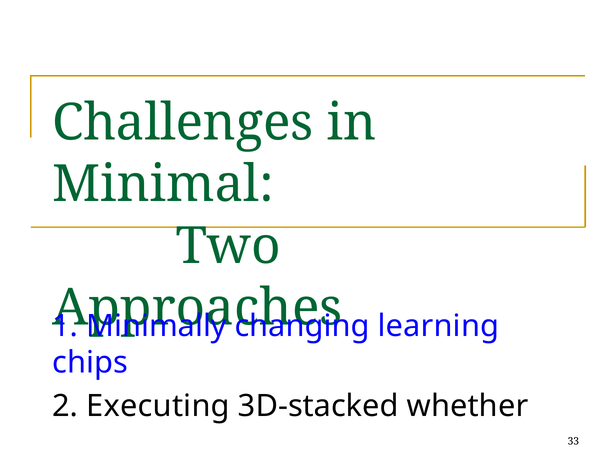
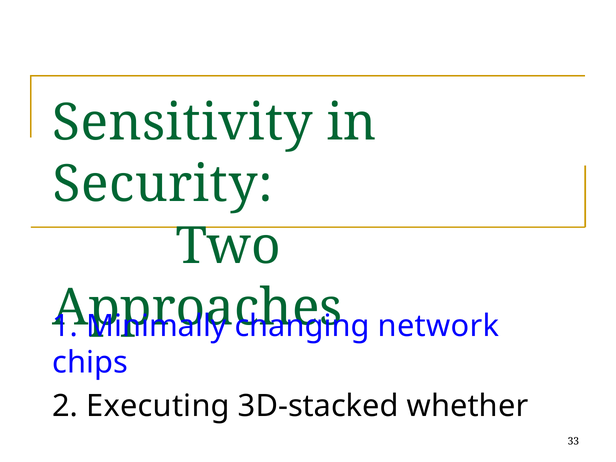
Challenges: Challenges -> Sensitivity
Minimal: Minimal -> Security
learning: learning -> network
